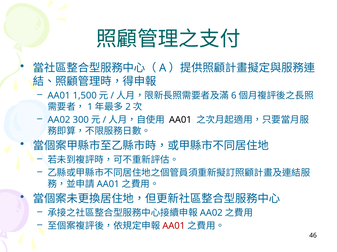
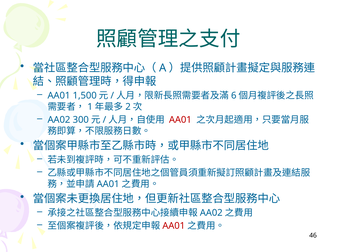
AA01 at (180, 120) colour: black -> red
